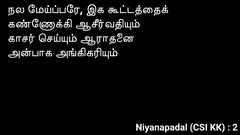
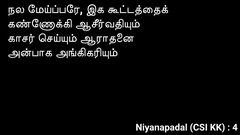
2: 2 -> 4
